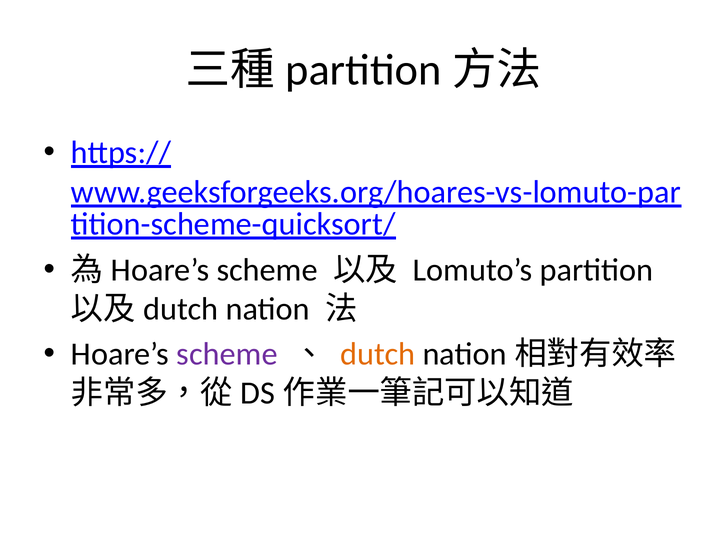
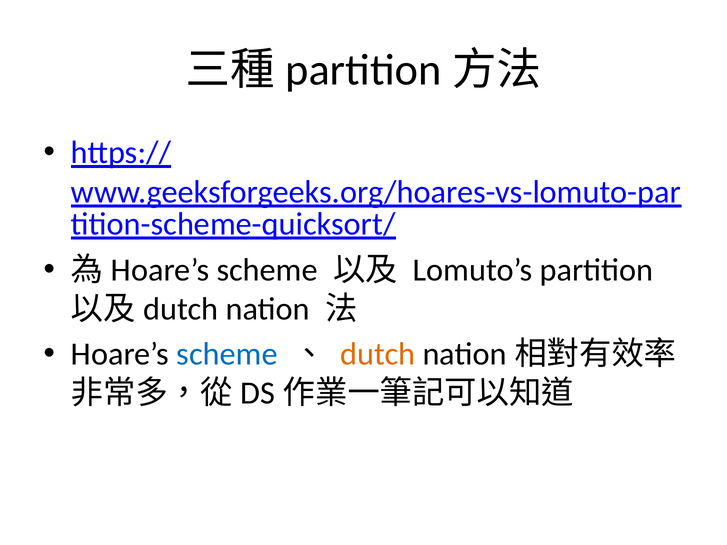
scheme at (227, 354) colour: purple -> blue
